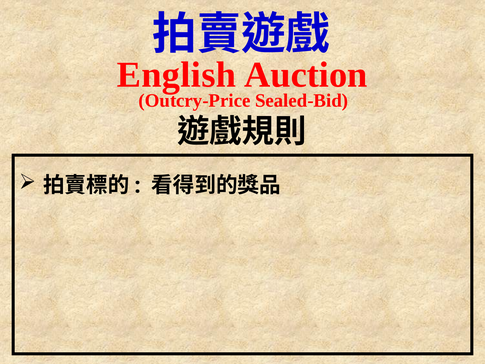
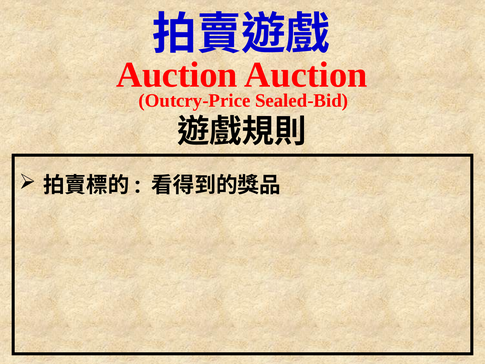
English at (176, 75): English -> Auction
